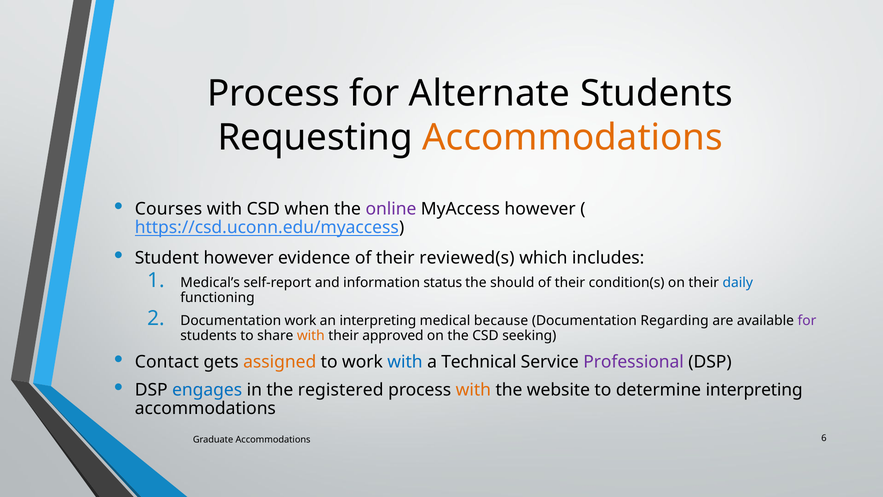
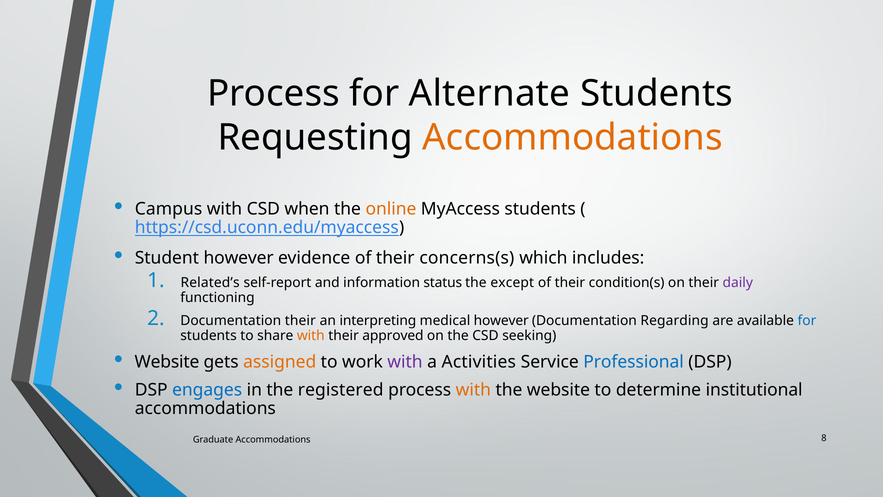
Courses: Courses -> Campus
online colour: purple -> orange
MyAccess however: however -> students
reviewed(s: reviewed(s -> concerns(s
Medical’s: Medical’s -> Related’s
should: should -> except
daily colour: blue -> purple
Documentation work: work -> their
medical because: because -> however
for at (807, 321) colour: purple -> blue
Contact at (167, 362): Contact -> Website
with at (405, 362) colour: blue -> purple
Technical: Technical -> Activities
Professional colour: purple -> blue
determine interpreting: interpreting -> institutional
6: 6 -> 8
